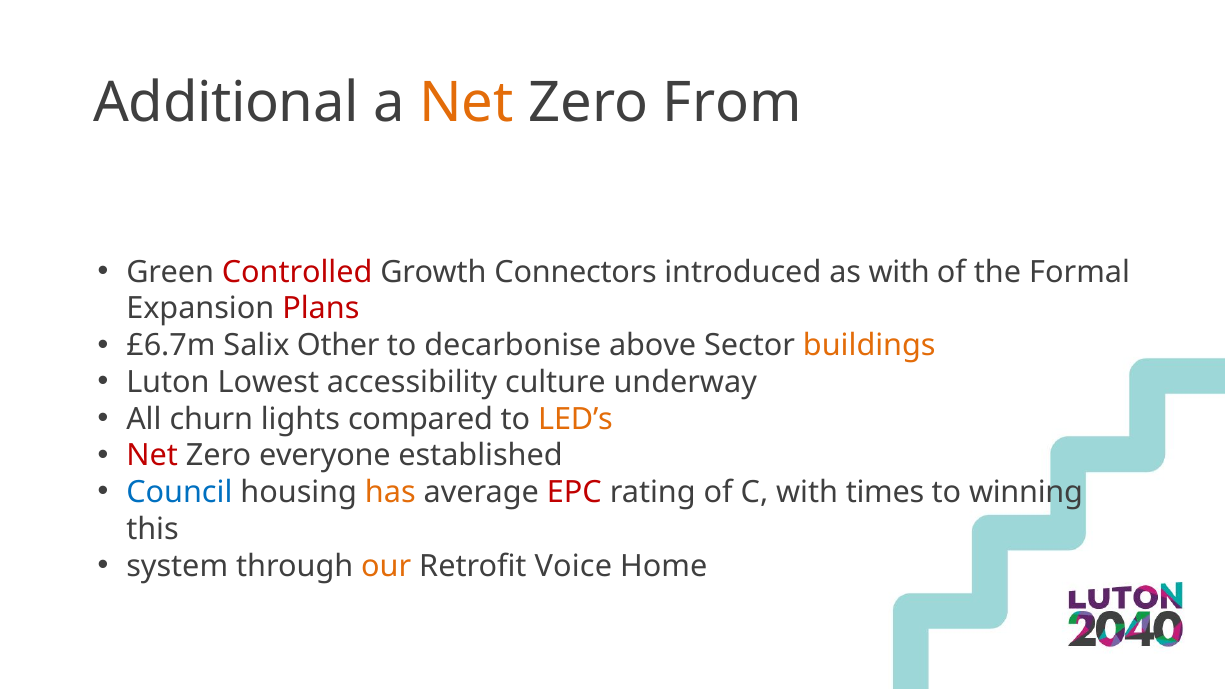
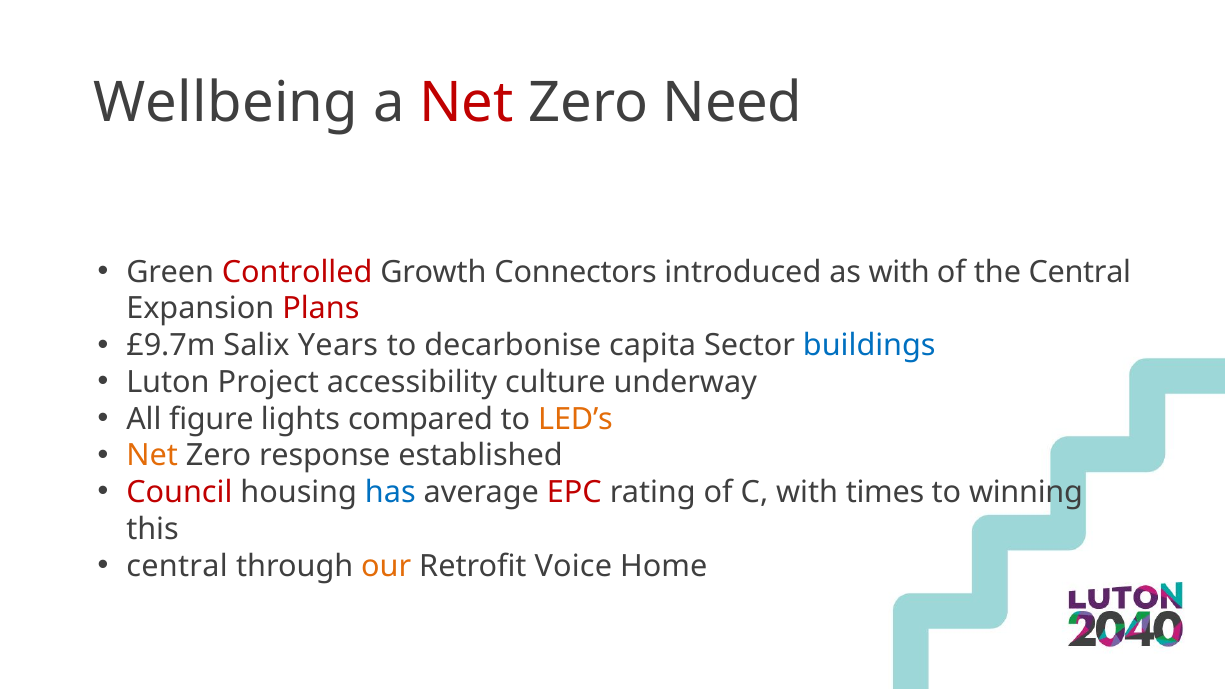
Additional: Additional -> Wellbeing
Net at (466, 103) colour: orange -> red
From: From -> Need
the Formal: Formal -> Central
£6.7m: £6.7m -> £9.7m
Other: Other -> Years
above: above -> capita
buildings colour: orange -> blue
Lowest: Lowest -> Project
churn: churn -> figure
Net at (152, 456) colour: red -> orange
everyone: everyone -> response
Council colour: blue -> red
has colour: orange -> blue
system at (177, 566): system -> central
